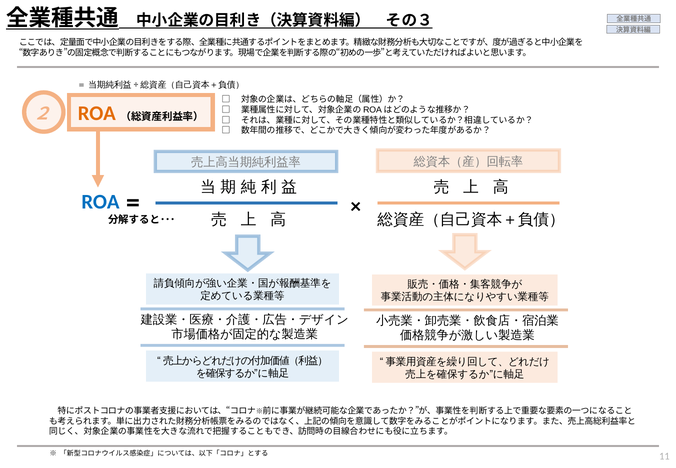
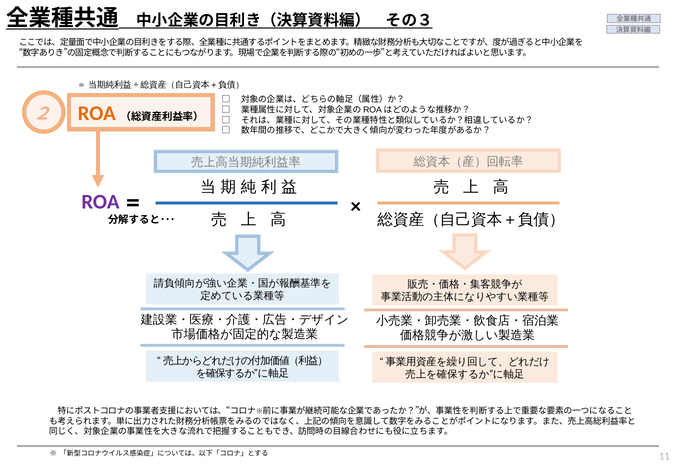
ROA at (100, 202) colour: blue -> purple
